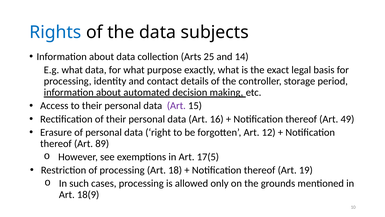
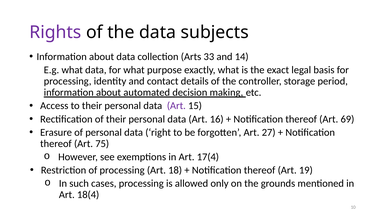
Rights colour: blue -> purple
25: 25 -> 33
49: 49 -> 69
12: 12 -> 27
89: 89 -> 75
17(5: 17(5 -> 17(4
18(9: 18(9 -> 18(4
